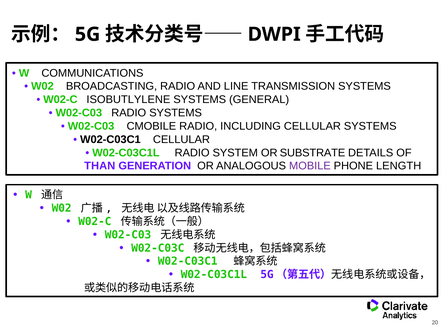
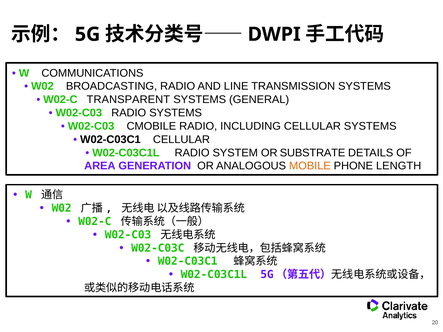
ISOBUTLYLENE: ISOBUTLYLENE -> TRANSPARENT
THAN: THAN -> AREA
MOBILE colour: purple -> orange
